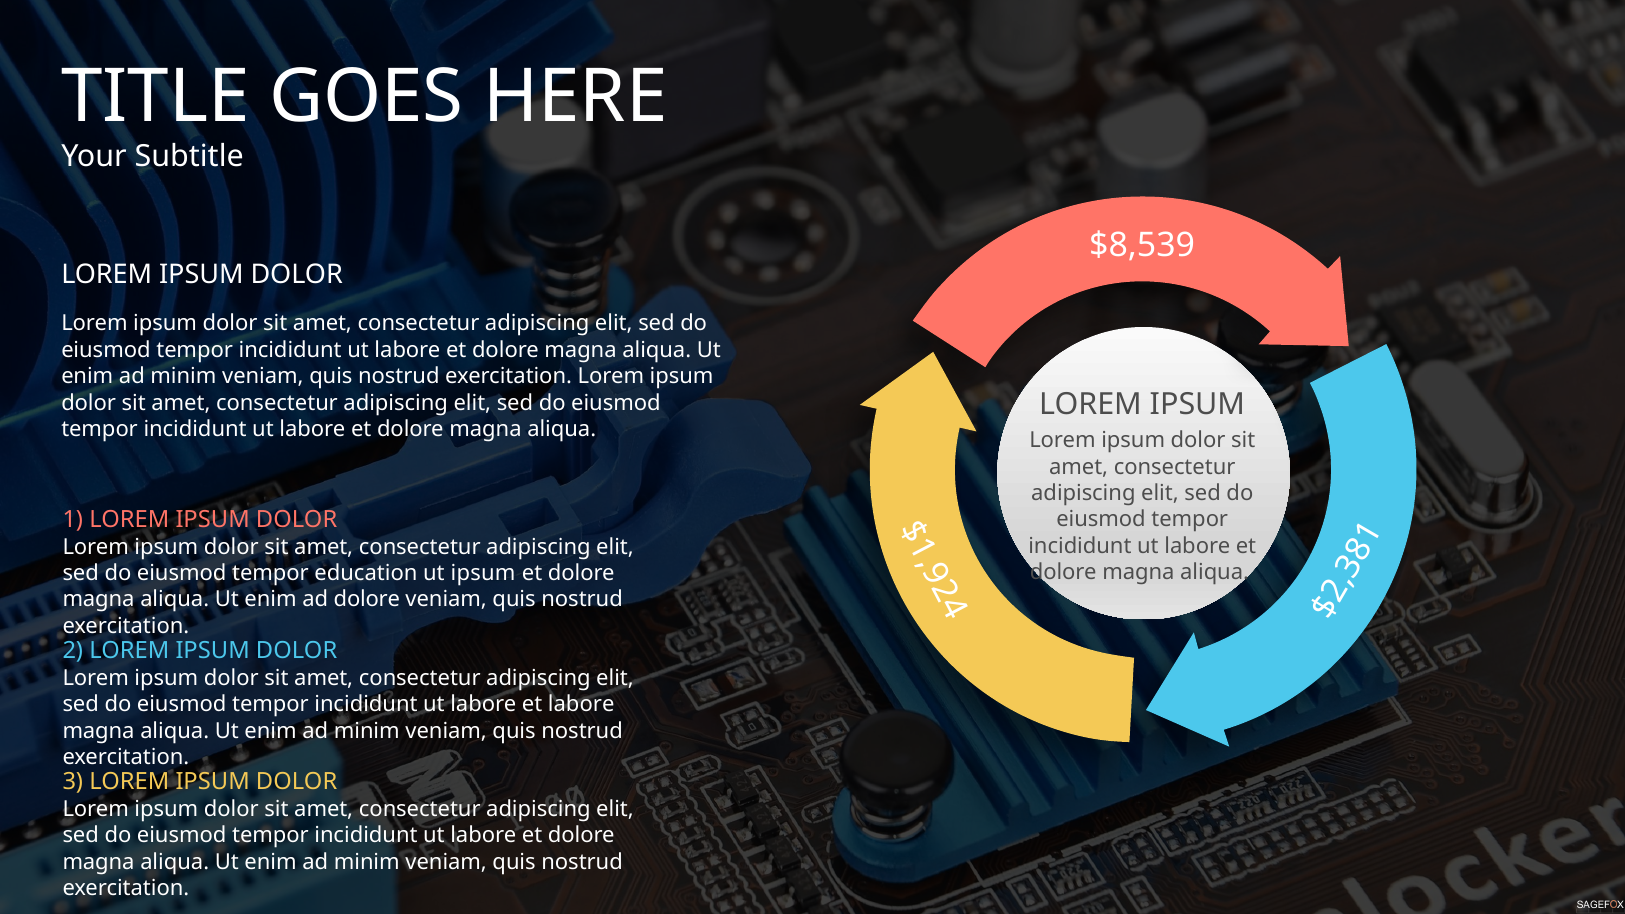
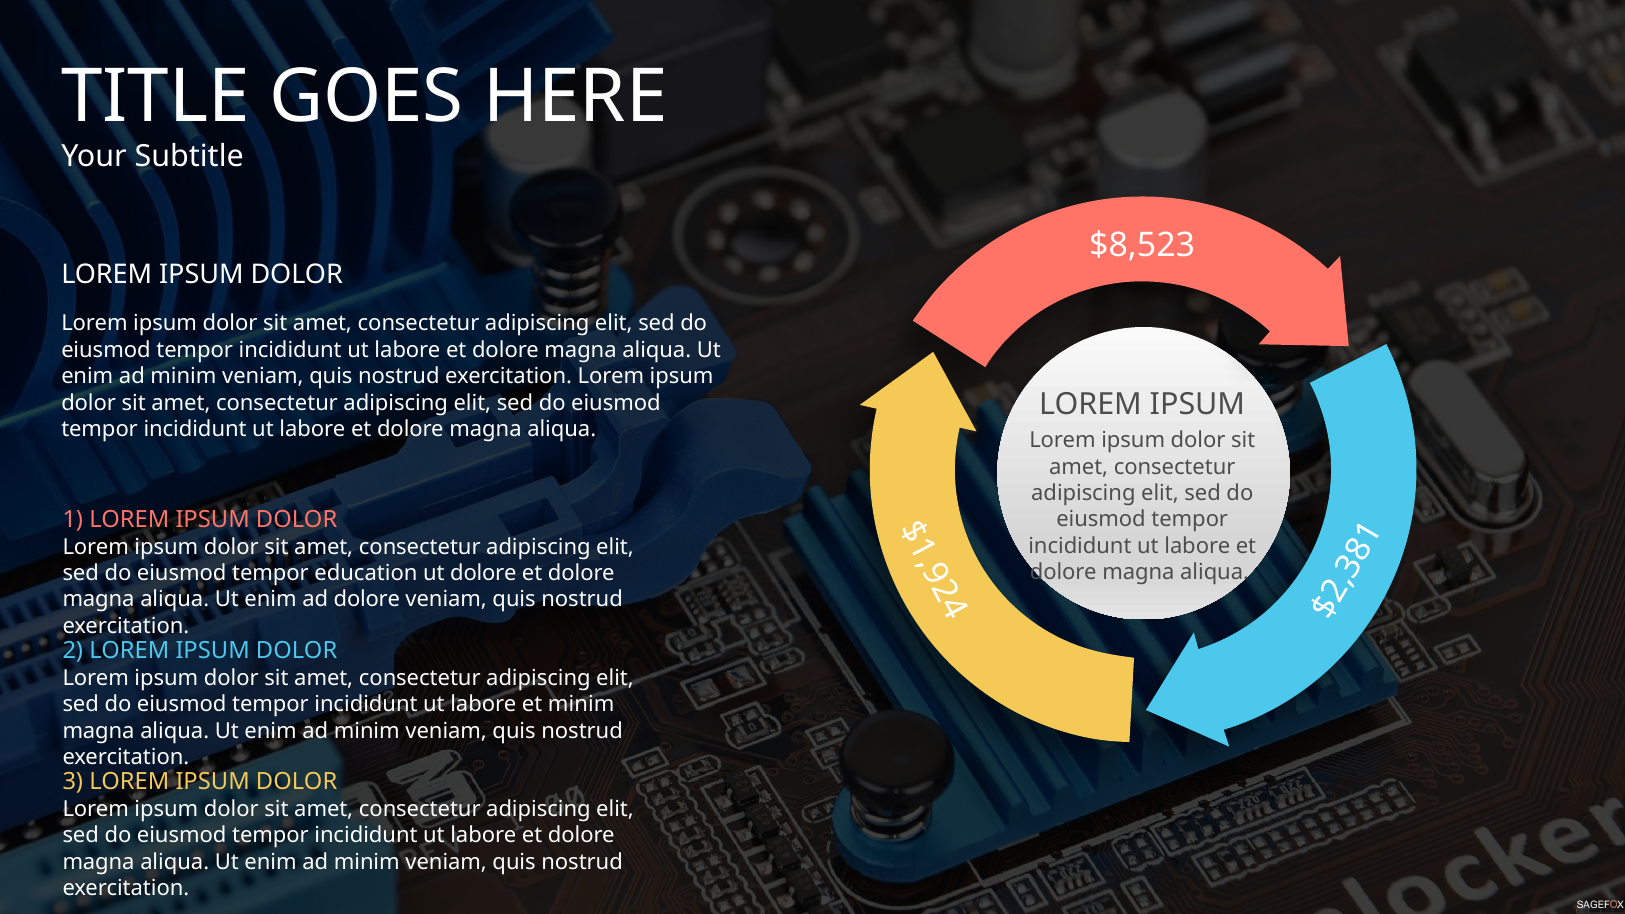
$8,539: $8,539 -> $8,523
ut ipsum: ipsum -> dolore
et labore: labore -> minim
